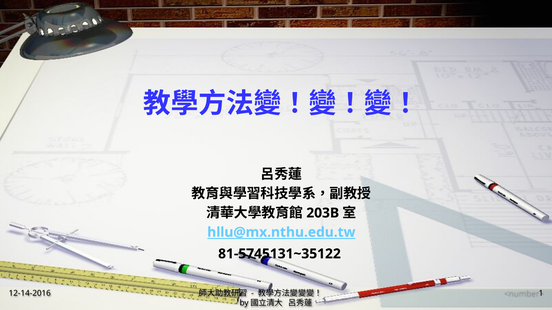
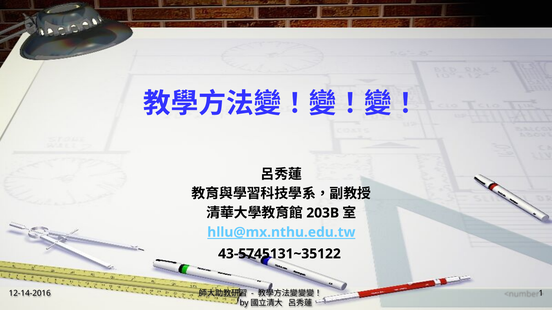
81-5745131~35122: 81-5745131~35122 -> 43-5745131~35122
